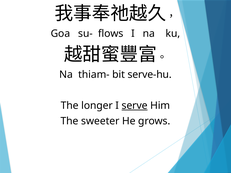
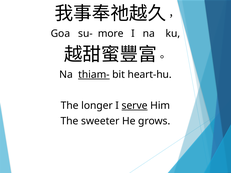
flows: flows -> more
thiam- underline: none -> present
serve-hu: serve-hu -> heart-hu
